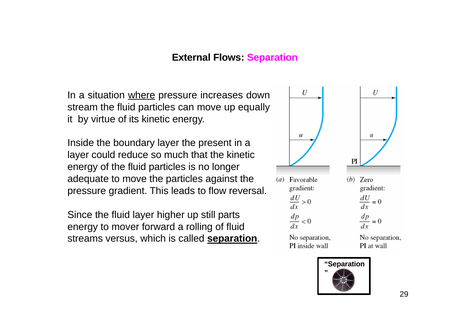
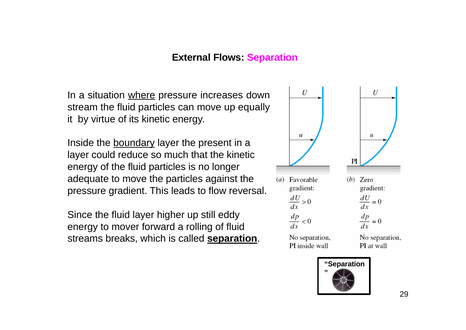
boundary underline: none -> present
parts: parts -> eddy
versus: versus -> breaks
